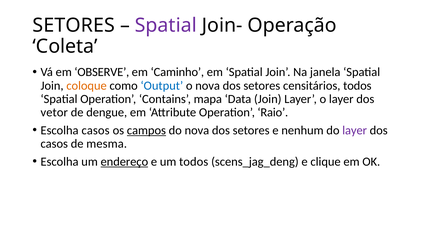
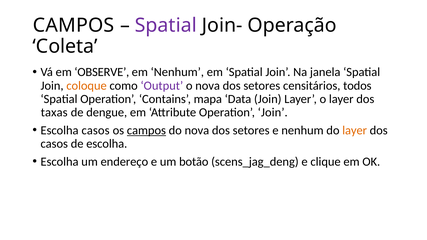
SETORES at (74, 25): SETORES -> CAMPOS
em Caminho: Caminho -> Nenhum
Output colour: blue -> purple
vetor: vetor -> taxas
Operation Raio: Raio -> Join
layer at (355, 130) colour: purple -> orange
de mesma: mesma -> escolha
endereço underline: present -> none
um todos: todos -> botão
